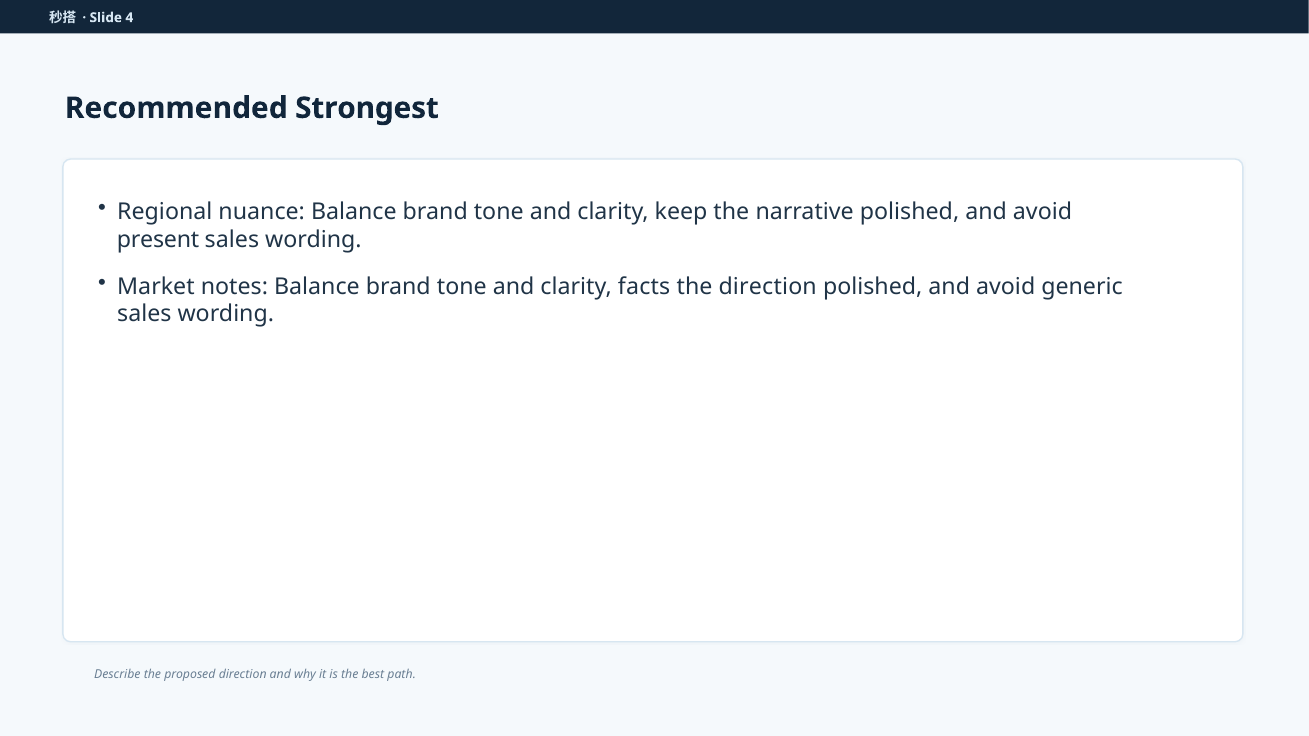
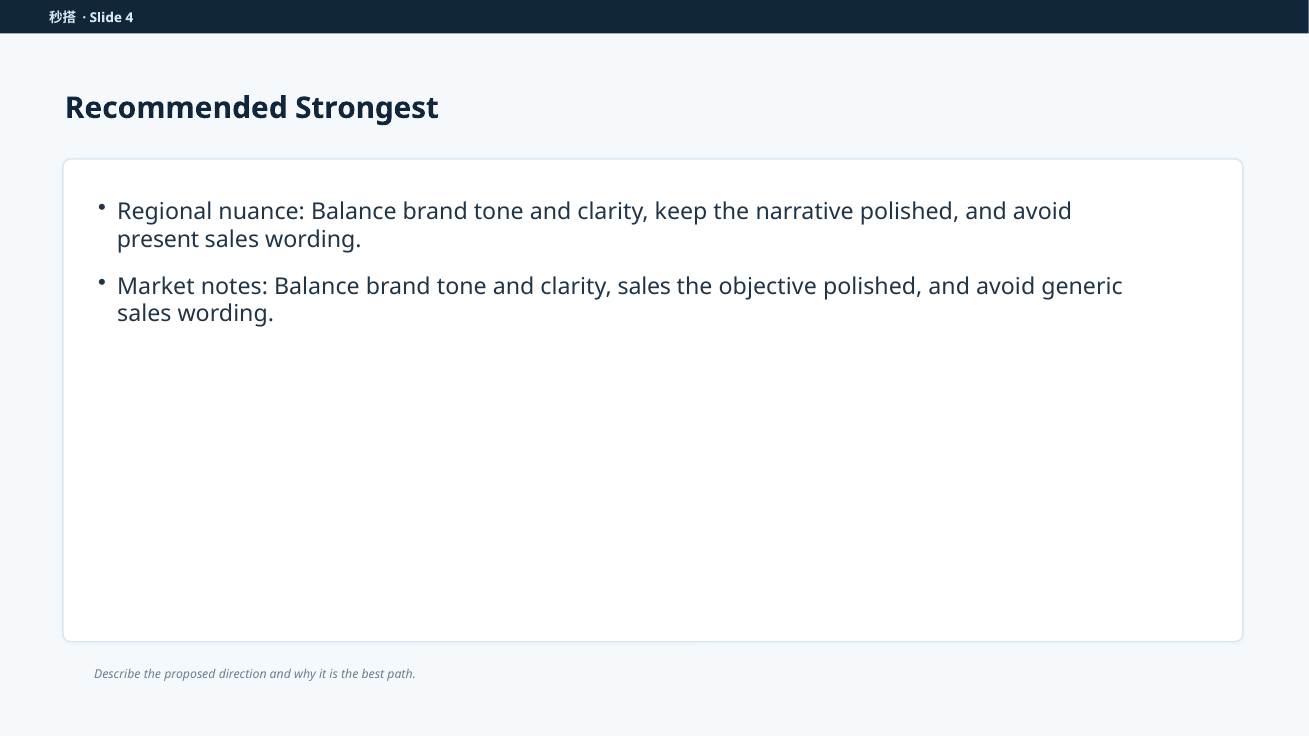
clarity facts: facts -> sales
the direction: direction -> objective
